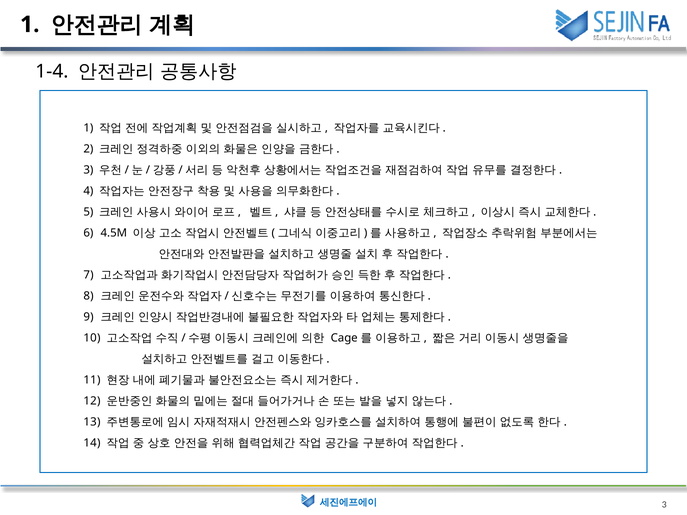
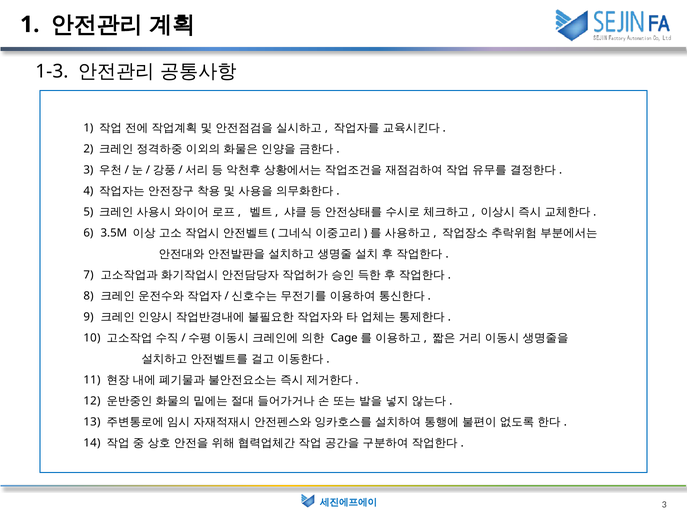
1-4: 1-4 -> 1-3
4.5M: 4.5M -> 3.5M
